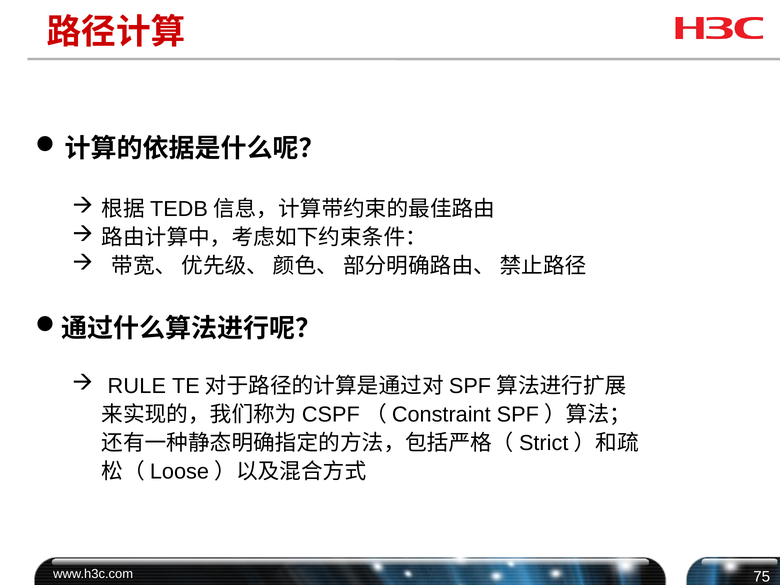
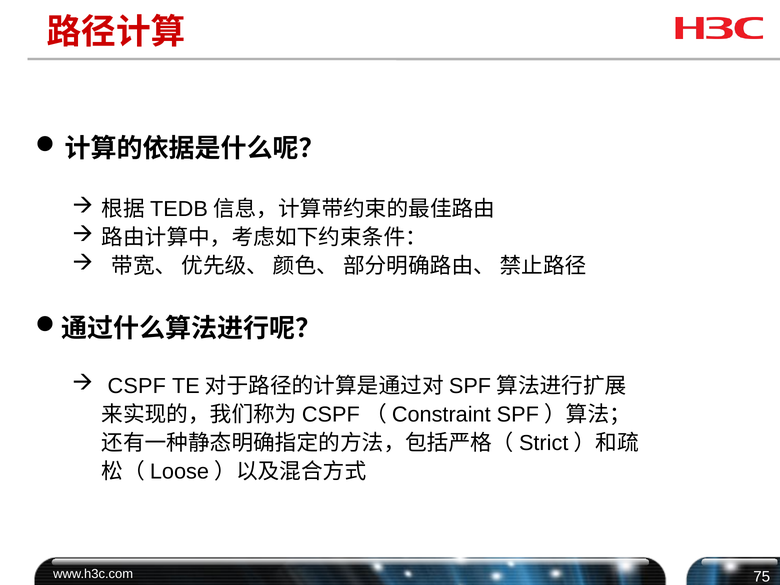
RULE: RULE -> CSPF
